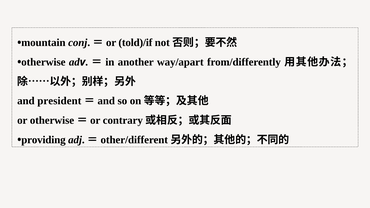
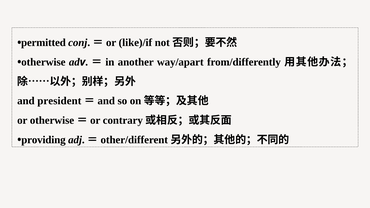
mountain: mountain -> permitted
told)/if: told)/if -> like)/if
